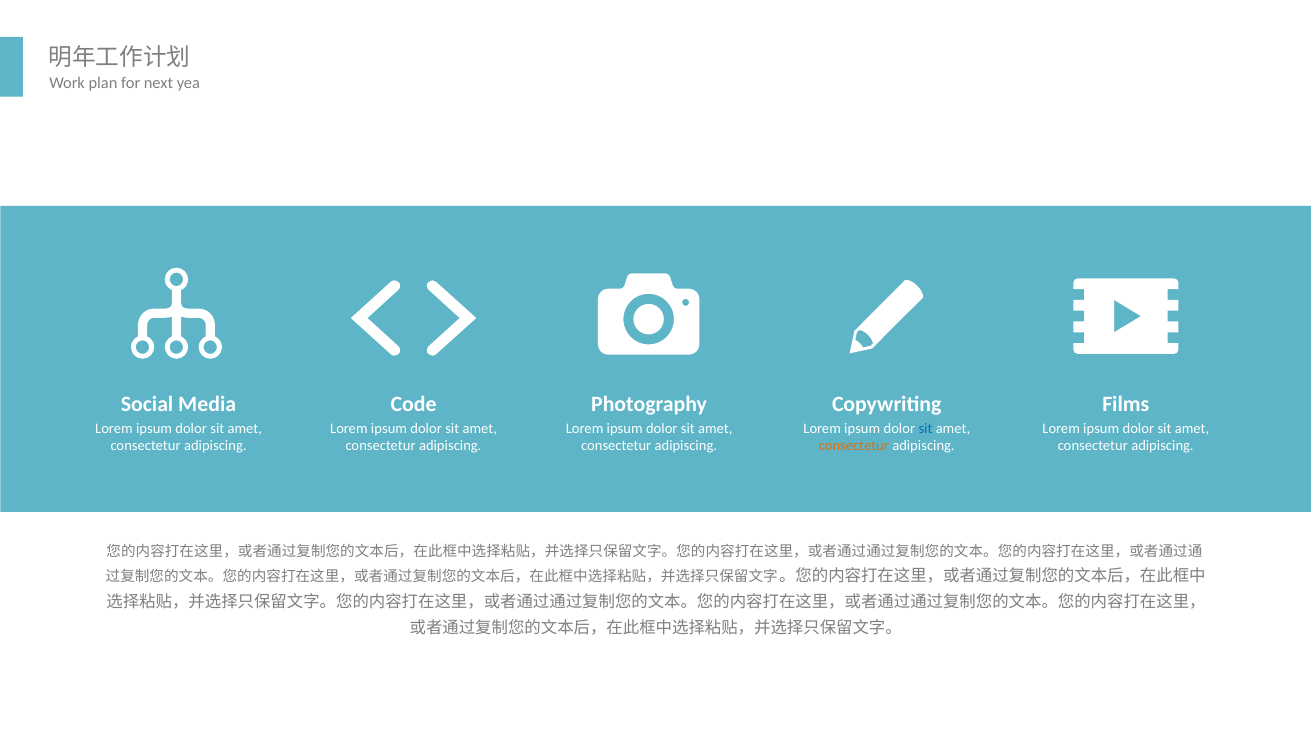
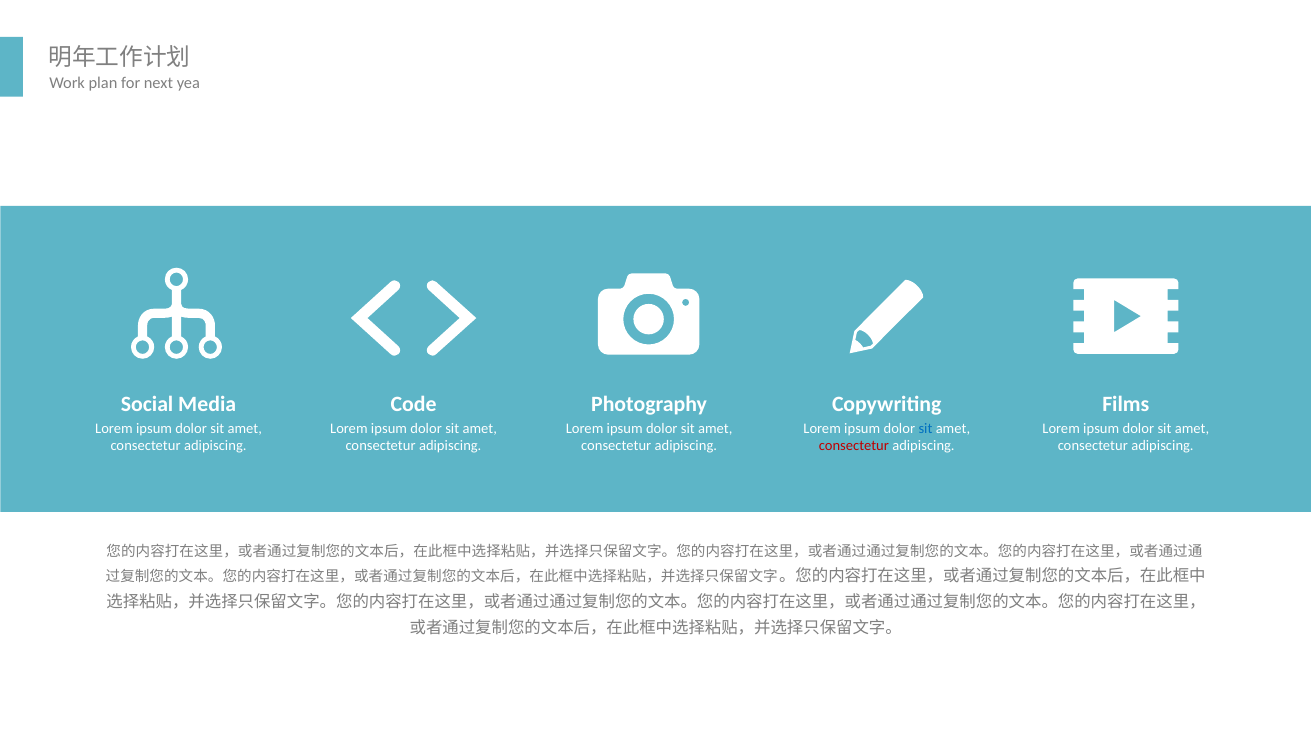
consectetur at (854, 446) colour: orange -> red
